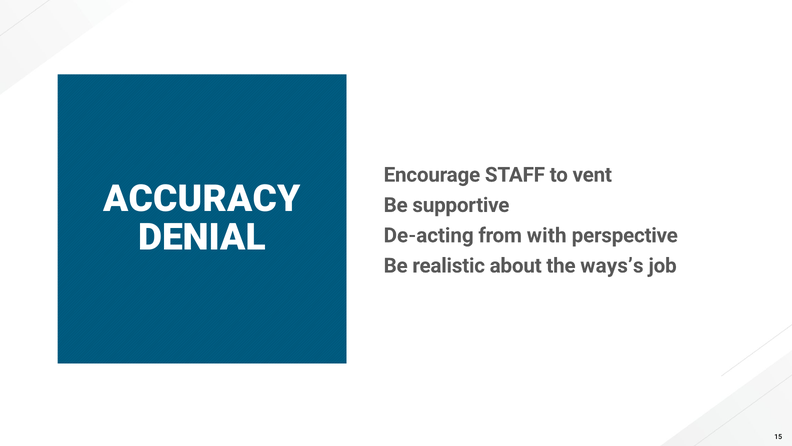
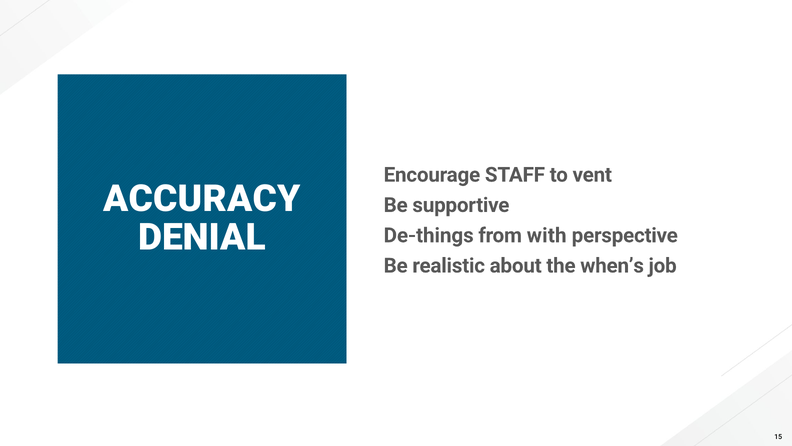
De-acting: De-acting -> De-things
ways’s: ways’s -> when’s
